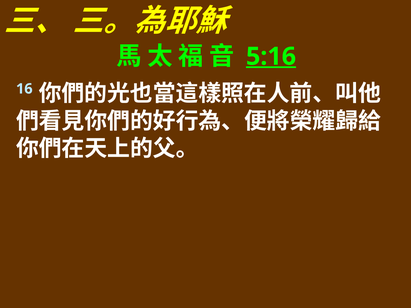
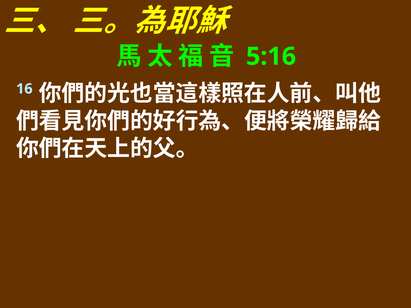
5:16 underline: present -> none
